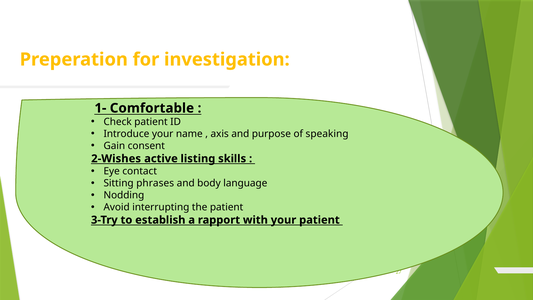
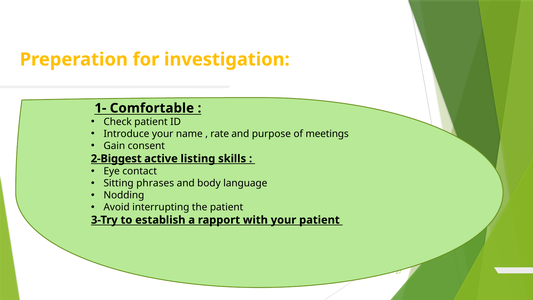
axis: axis -> rate
speaking: speaking -> meetings
2-Wishes: 2-Wishes -> 2-Biggest
